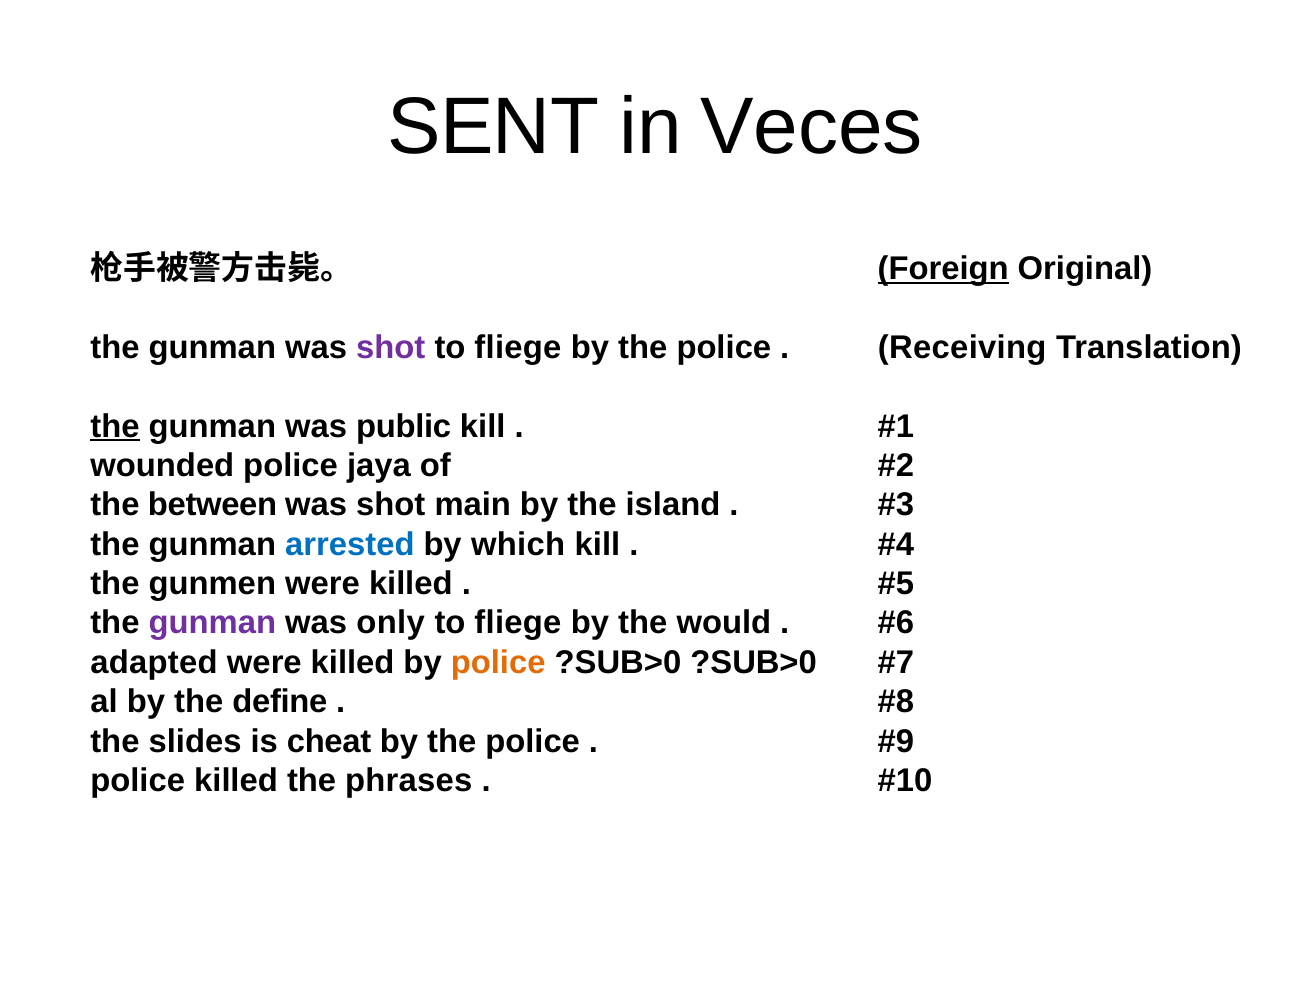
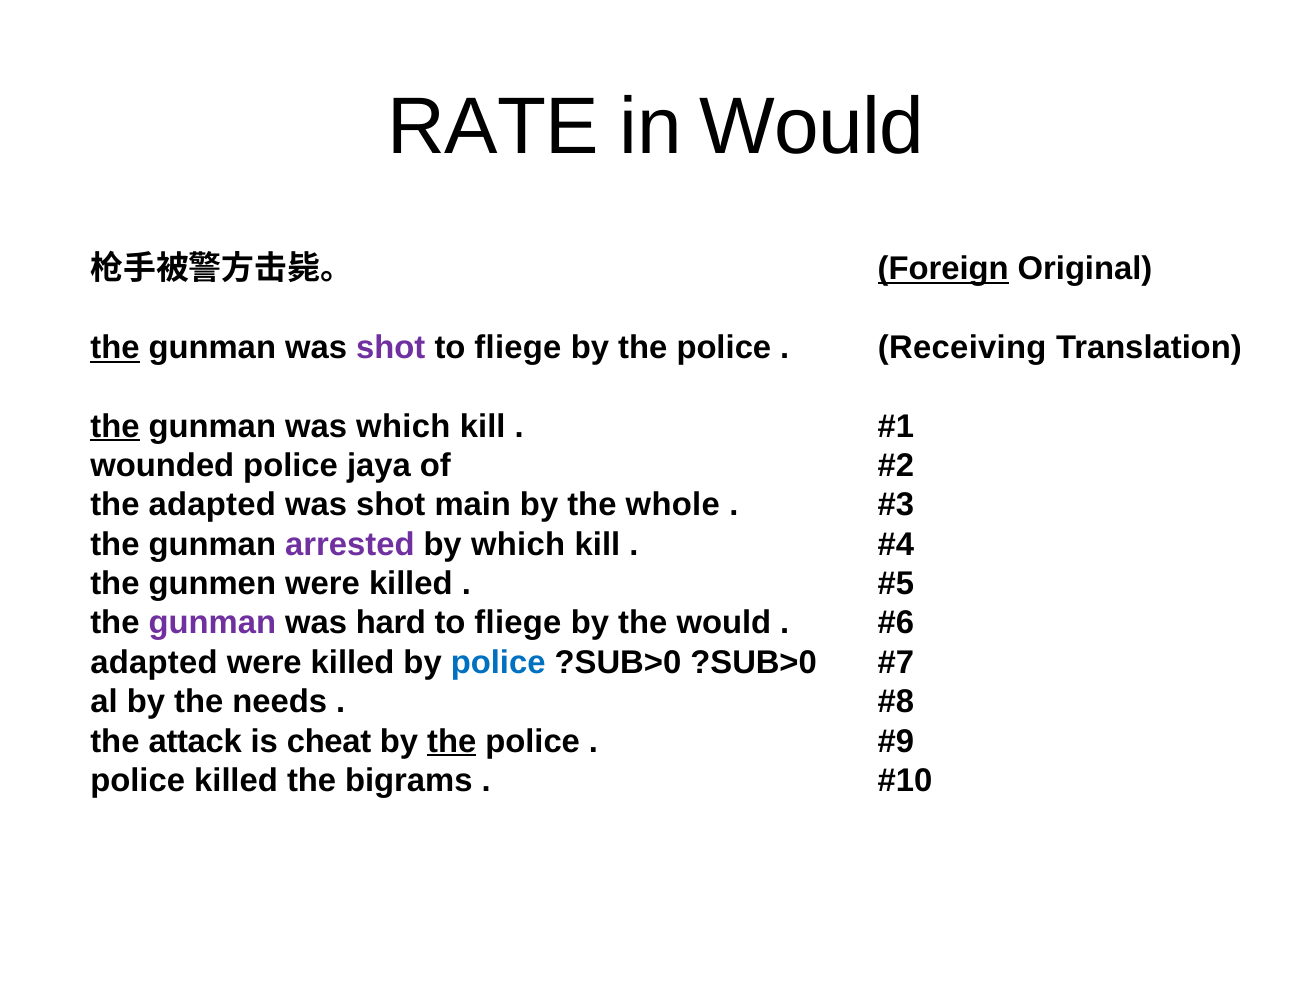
SENT: SENT -> RATE
in Veces: Veces -> Would
the at (115, 348) underline: none -> present
was public: public -> which
the between: between -> adapted
island: island -> whole
arrested colour: blue -> purple
only: only -> hard
police at (498, 663) colour: orange -> blue
define: define -> needs
slides: slides -> attack
the at (452, 741) underline: none -> present
phrases: phrases -> bigrams
